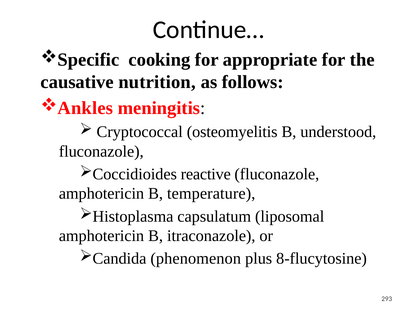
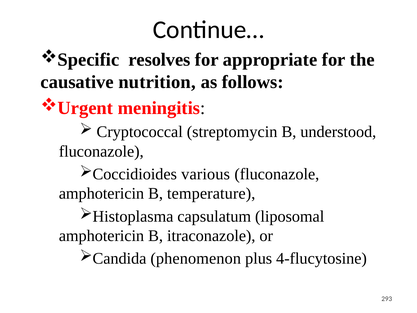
cooking: cooking -> resolves
Ankles: Ankles -> Urgent
osteomyelitis: osteomyelitis -> streptomycin
reactive: reactive -> various
8-flucytosine: 8-flucytosine -> 4-flucytosine
